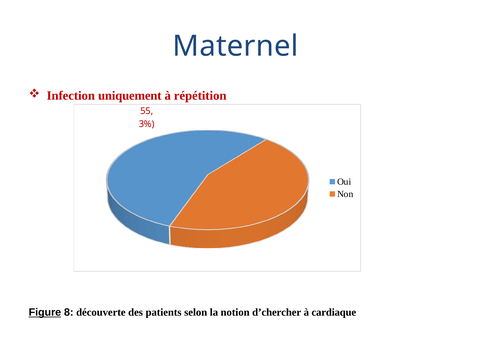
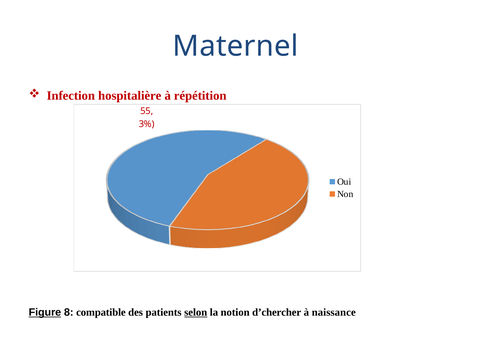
uniquement: uniquement -> hospitalière
découverte: découverte -> compatible
selon underline: none -> present
cardiaque: cardiaque -> naissance
